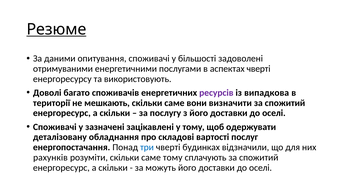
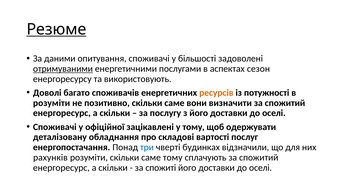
отримуваними underline: none -> present
аспектах чверті: чверті -> сезон
ресурсів colour: purple -> orange
випадкова: випадкова -> потужності
території at (52, 103): території -> розуміти
мешкають: мешкають -> позитивно
зазначені: зазначені -> офіційної
можуть: можуть -> спожиті
